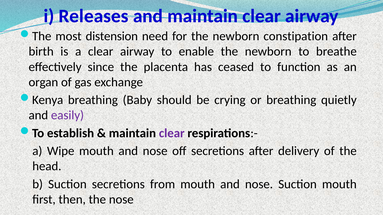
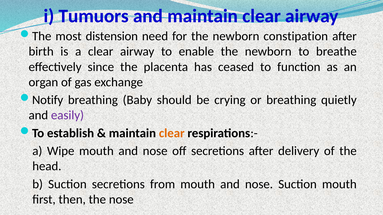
Releases: Releases -> Tumuors
Kenya: Kenya -> Notify
clear at (172, 133) colour: purple -> orange
